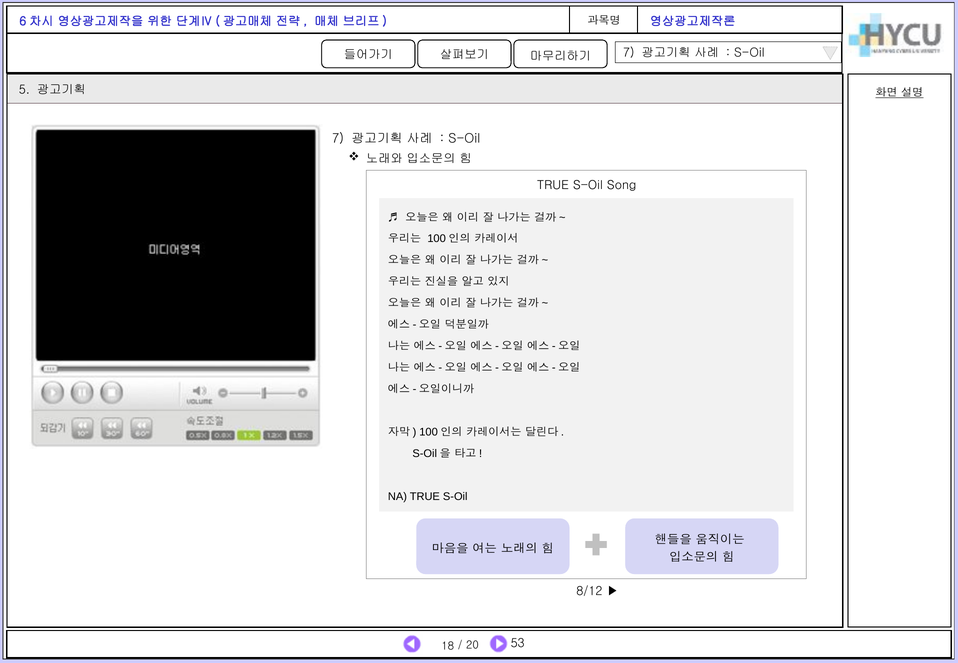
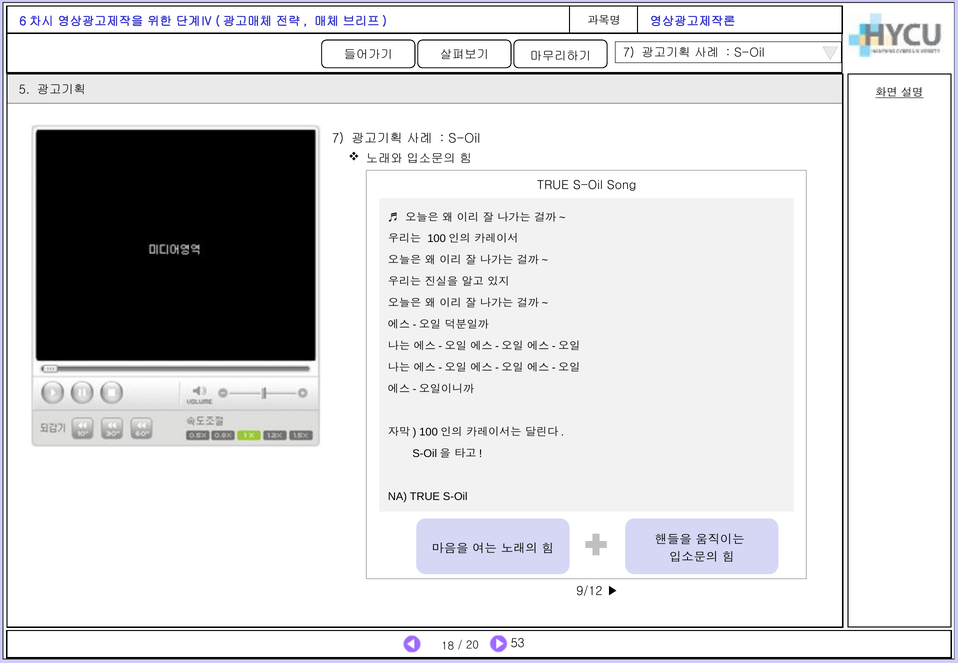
8/12: 8/12 -> 9/12
